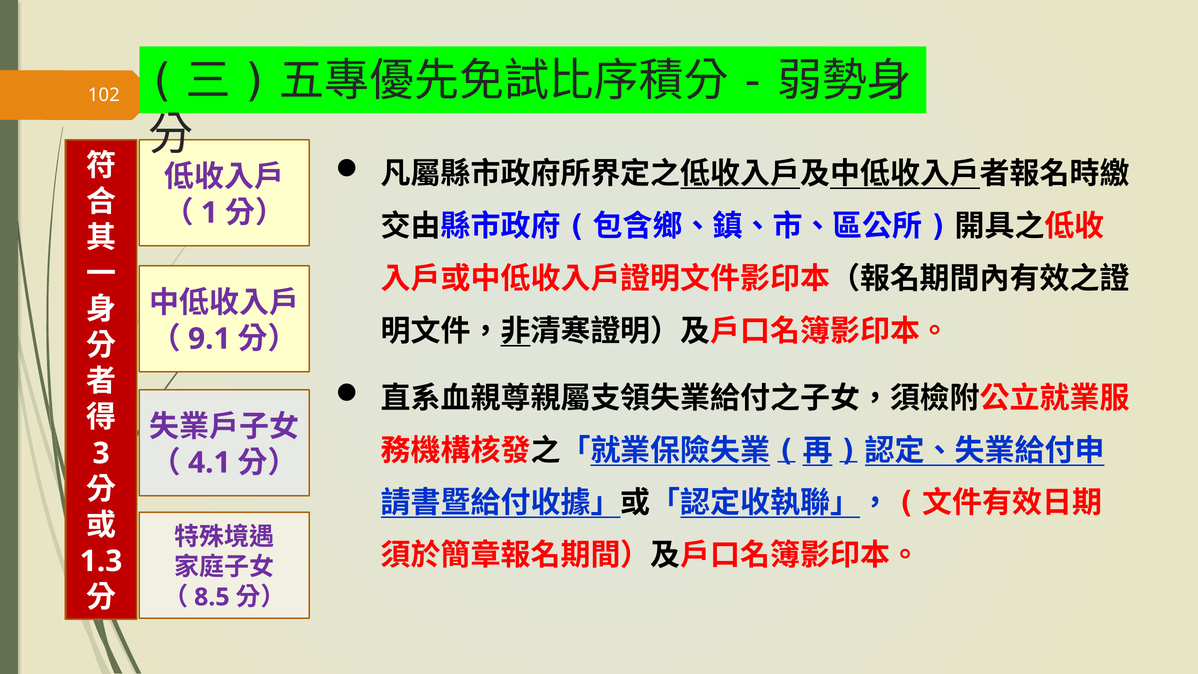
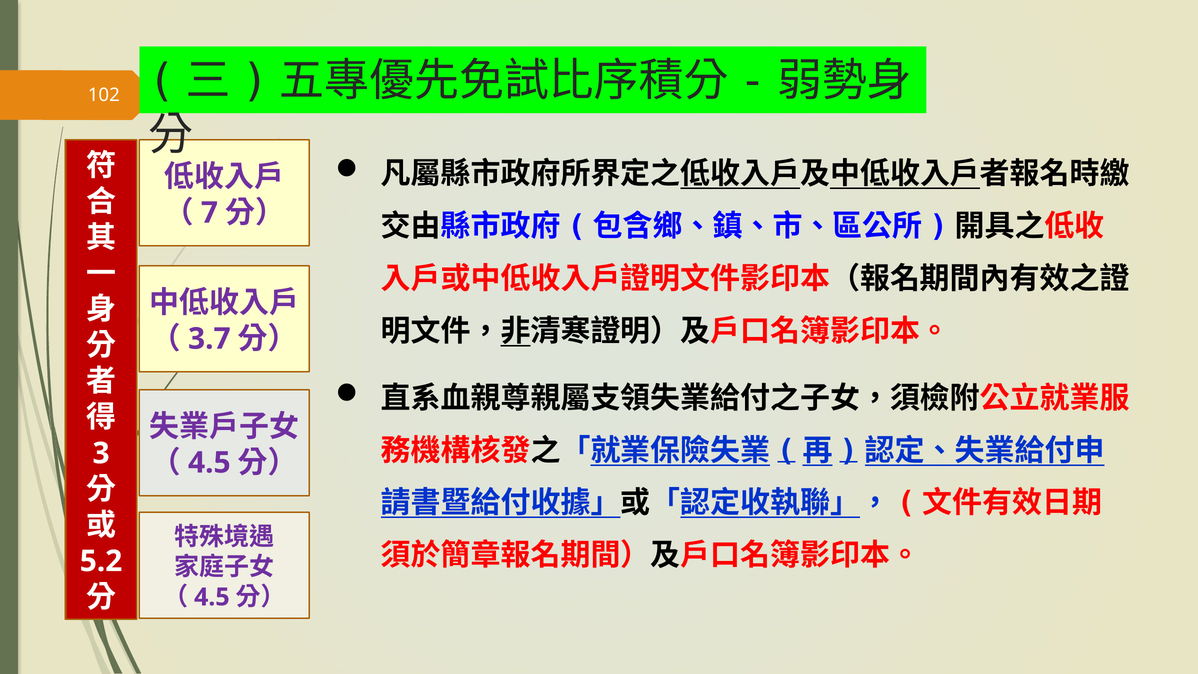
1: 1 -> 7
9.1: 9.1 -> 3.7
4.1 at (209, 463): 4.1 -> 4.5
1.3: 1.3 -> 5.2
8.5 at (212, 597): 8.5 -> 4.5
